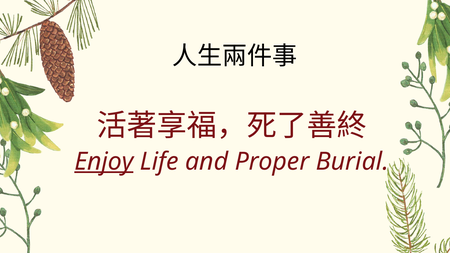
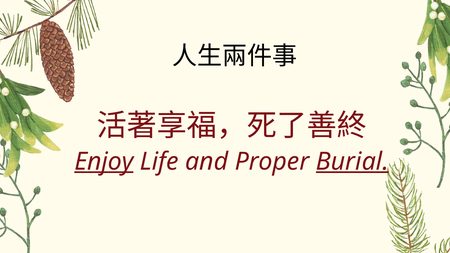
Burial underline: none -> present
